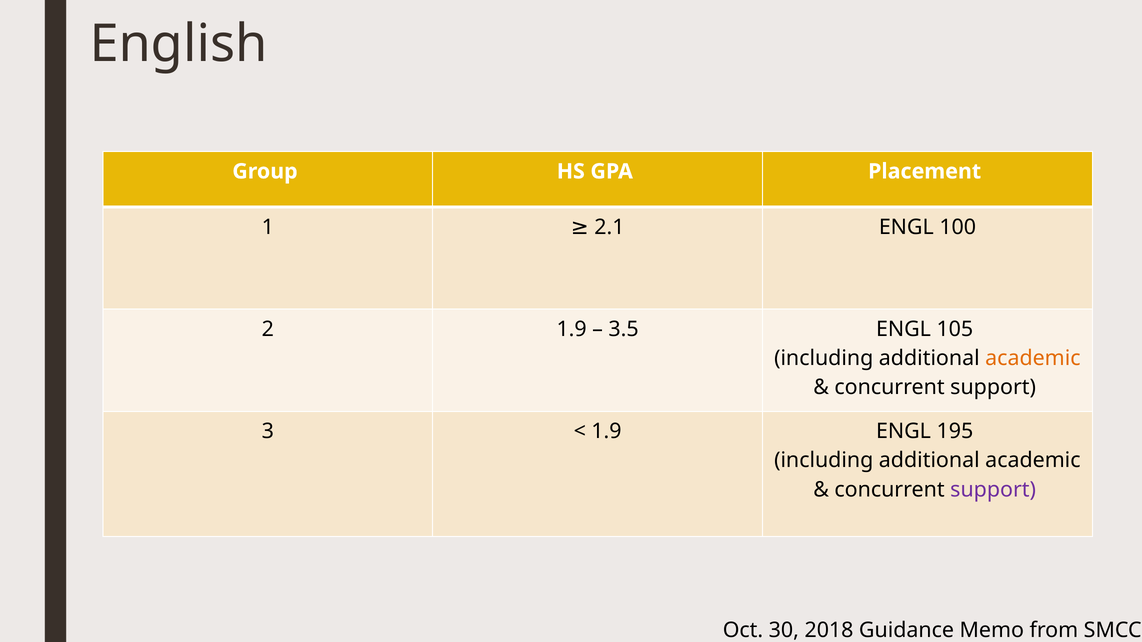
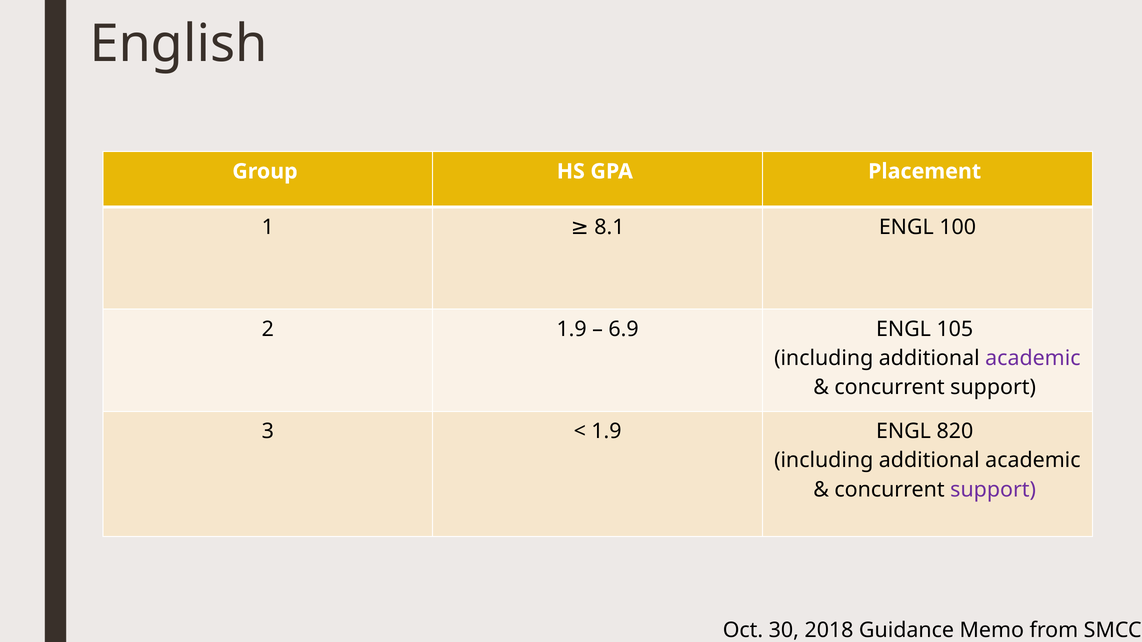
2.1: 2.1 -> 8.1
3.5: 3.5 -> 6.9
academic at (1033, 358) colour: orange -> purple
195: 195 -> 820
